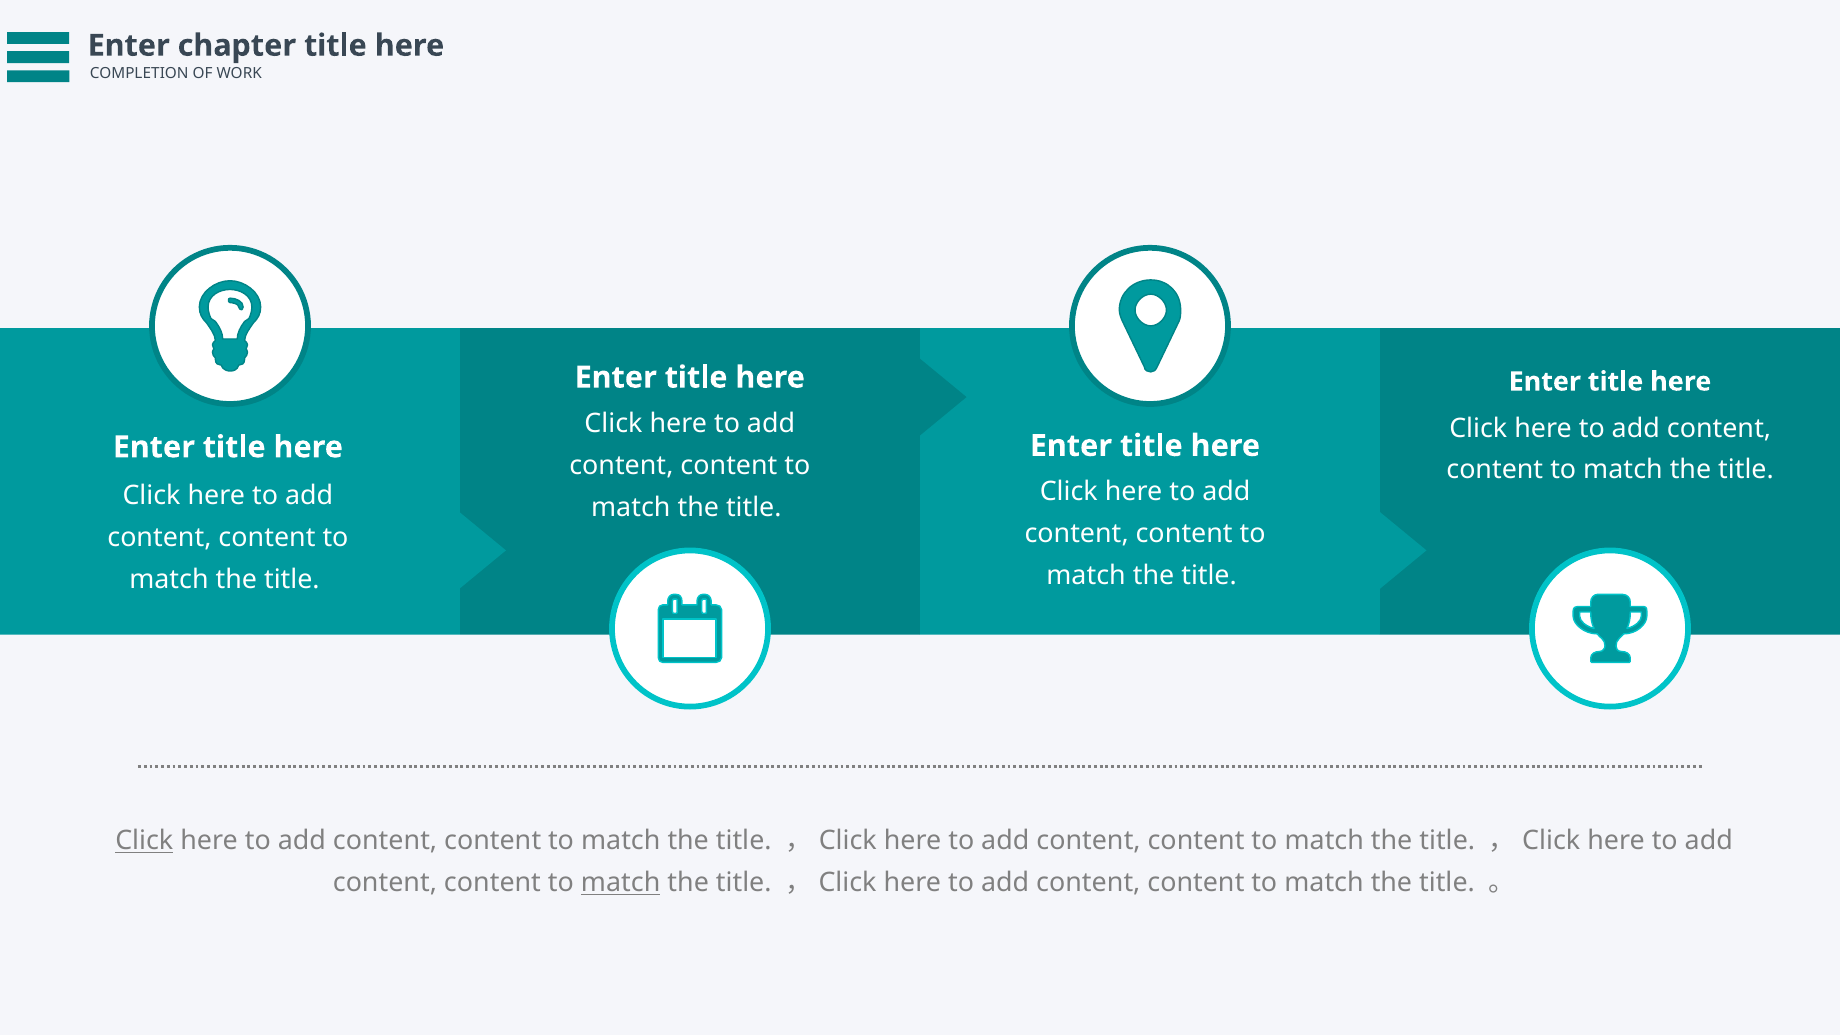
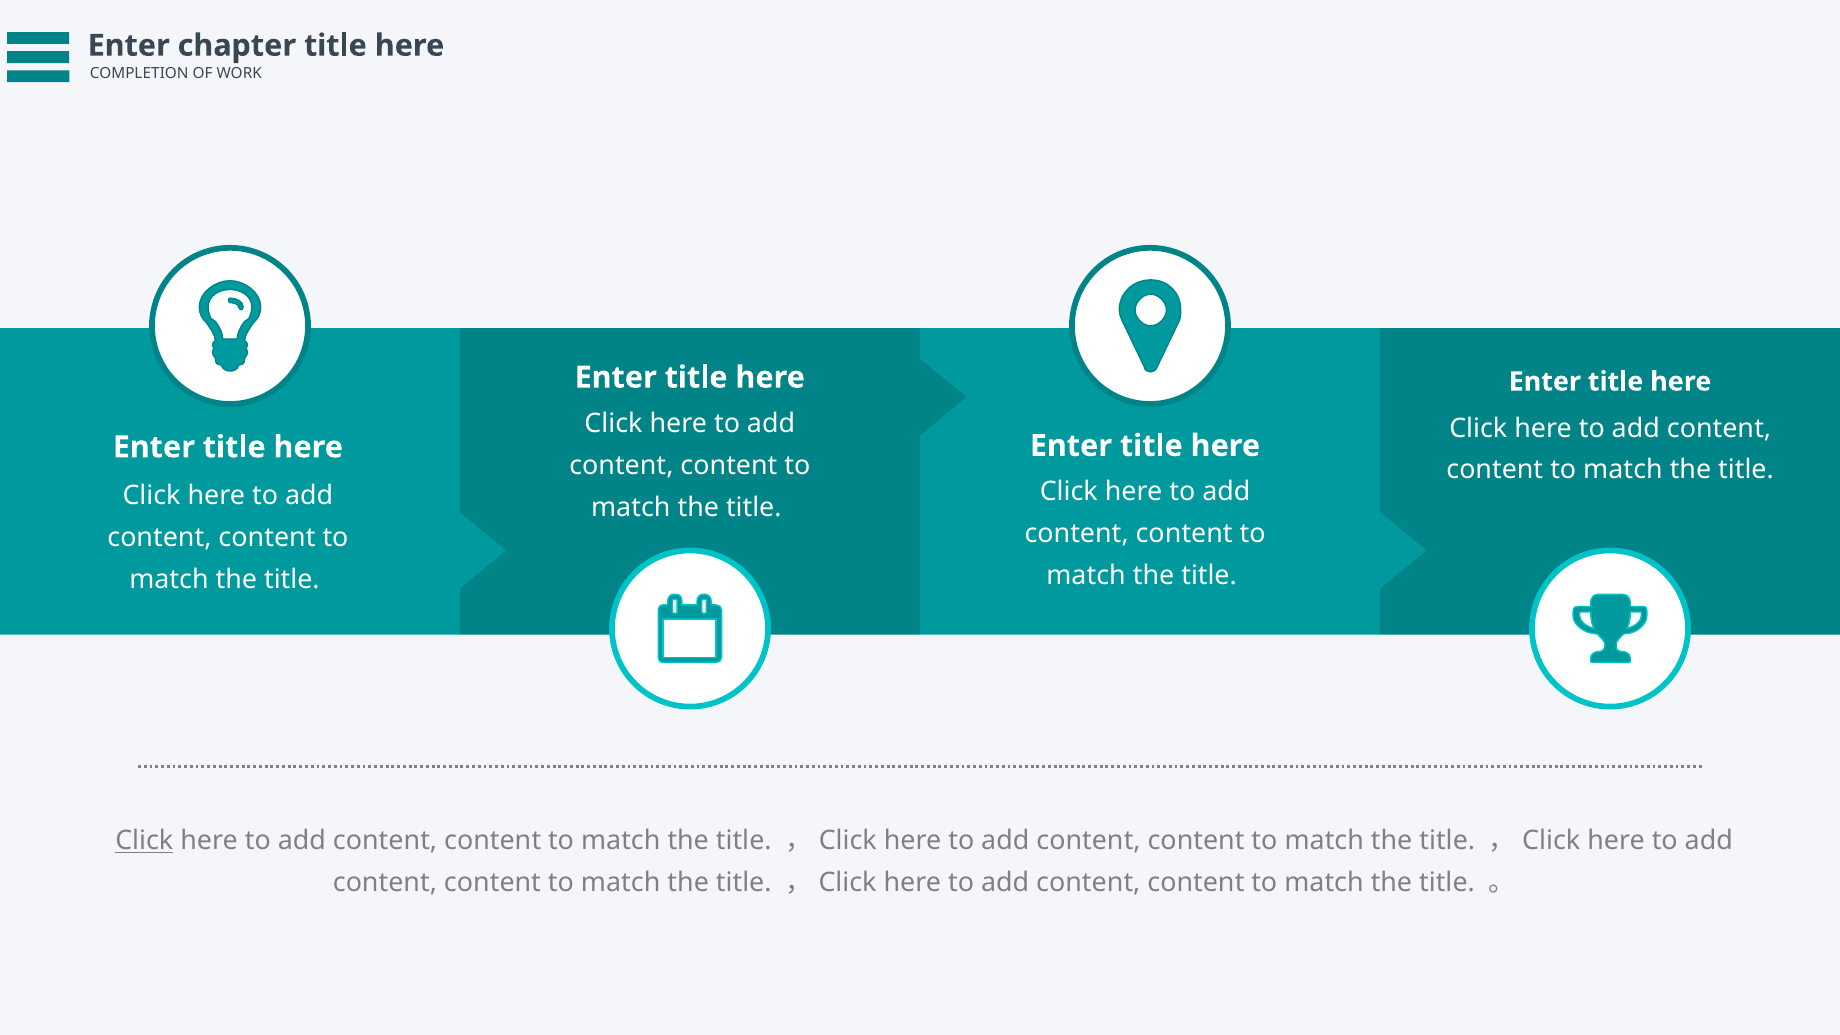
match at (621, 883) underline: present -> none
